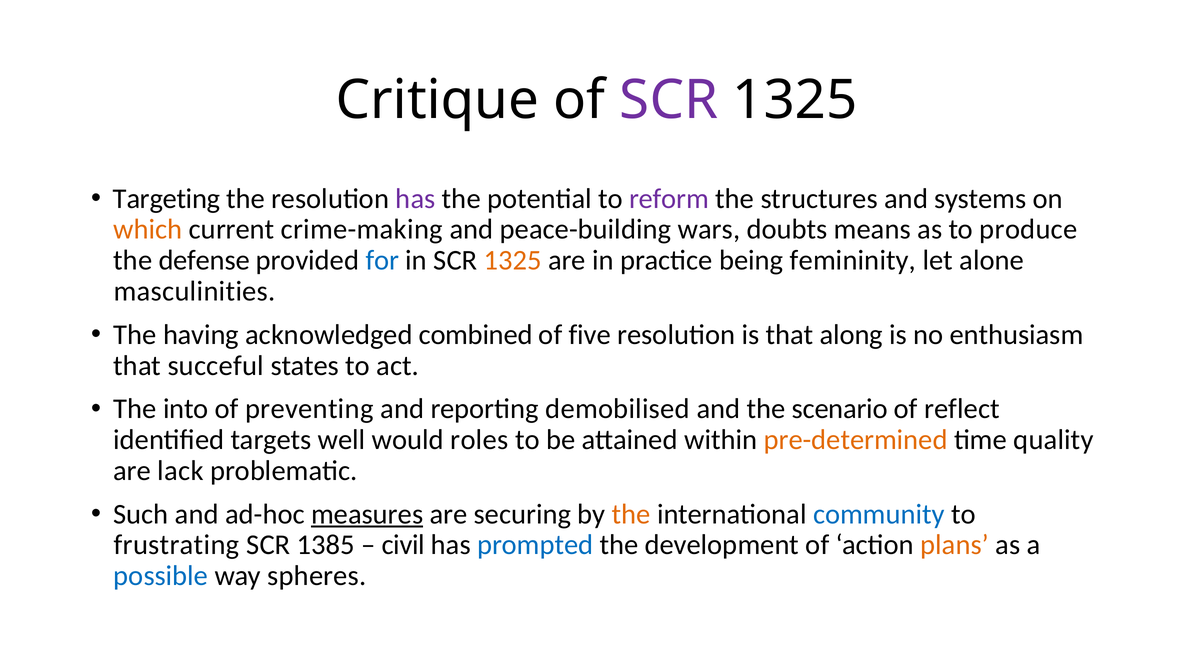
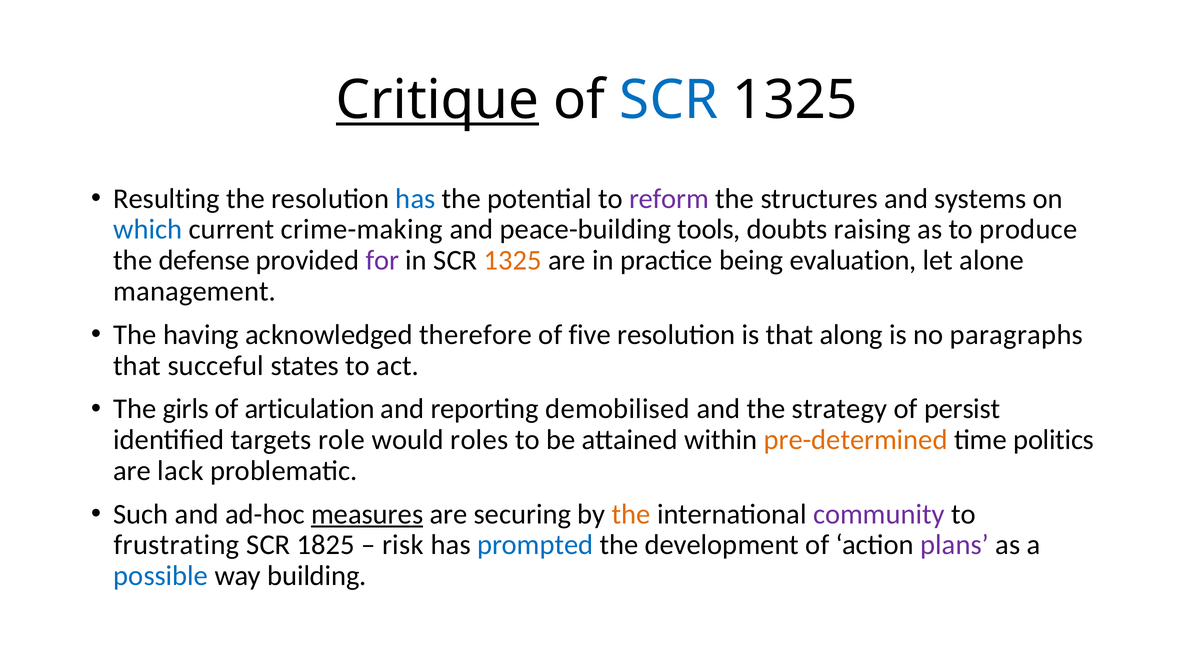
Critique underline: none -> present
SCR at (669, 100) colour: purple -> blue
Targeting: Targeting -> Resulting
has at (415, 199) colour: purple -> blue
which colour: orange -> blue
wars: wars -> tools
means: means -> raising
for colour: blue -> purple
femininity: femininity -> evaluation
masculinities: masculinities -> management
combined: combined -> therefore
enthusiasm: enthusiasm -> paragraphs
into: into -> girls
preventing: preventing -> articulation
scenario: scenario -> strategy
reflect: reflect -> persist
well: well -> role
quality: quality -> politics
community colour: blue -> purple
1385: 1385 -> 1825
civil: civil -> risk
plans colour: orange -> purple
spheres: spheres -> building
